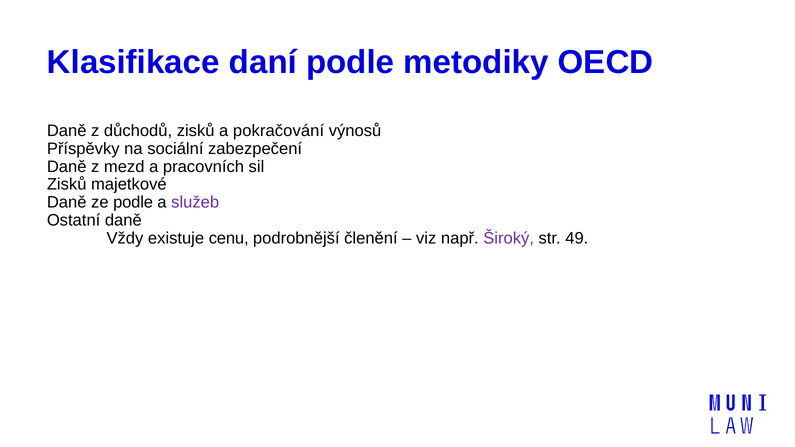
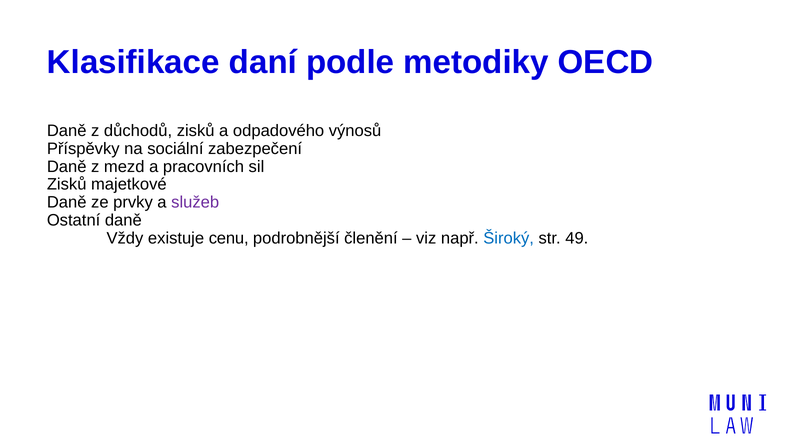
pokračování: pokračování -> odpadového
ze podle: podle -> prvky
Široký colour: purple -> blue
